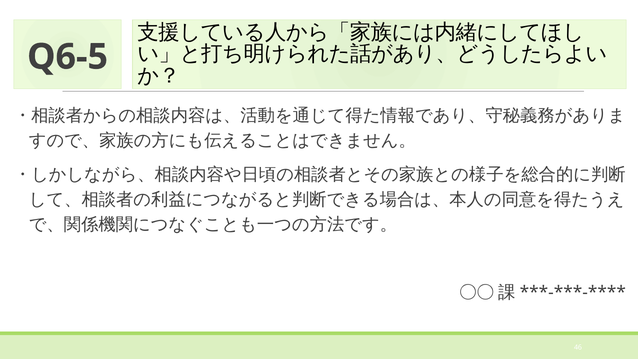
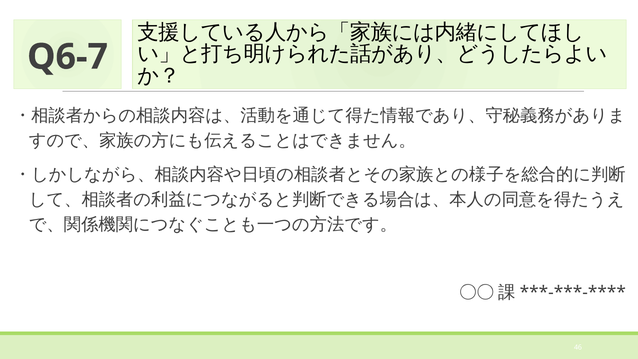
Q6-5: Q6-5 -> Q6-7
